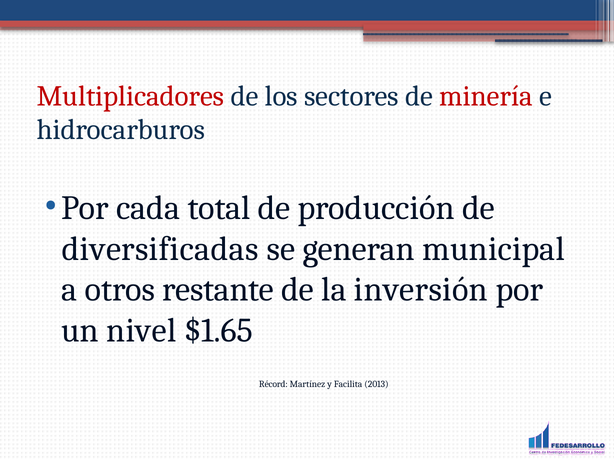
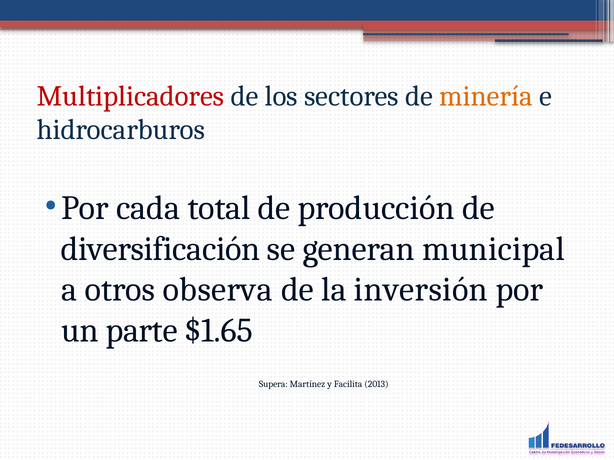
minería colour: red -> orange
diversificadas: diversificadas -> diversificación
restante: restante -> observa
nivel: nivel -> parte
Récord: Récord -> Supera
